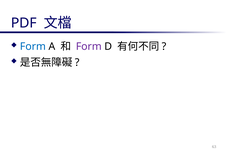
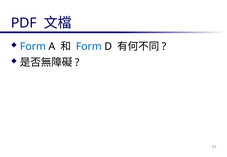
Form at (89, 46) colour: purple -> blue
